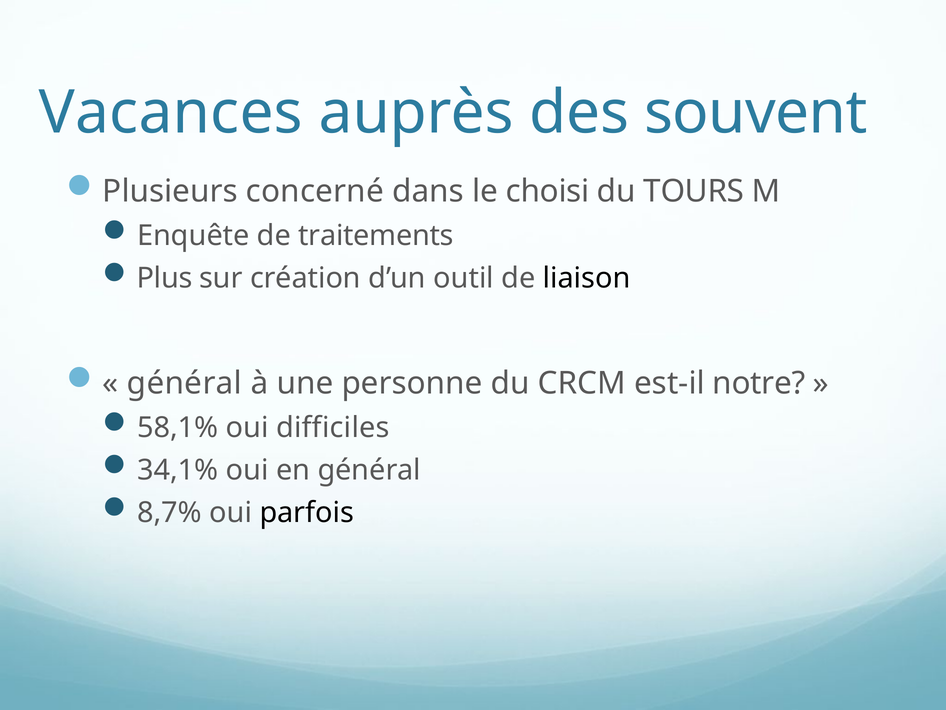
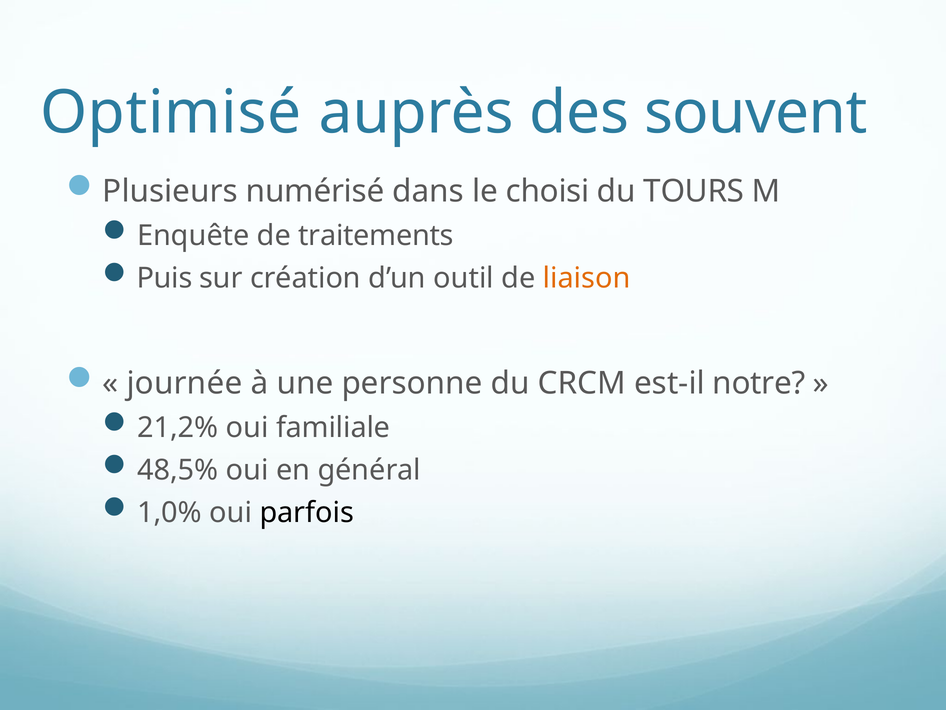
Vacances: Vacances -> Optimisé
concerné: concerné -> numérisé
Plus: Plus -> Puis
liaison colour: black -> orange
général at (184, 383): général -> journée
58,1%: 58,1% -> 21,2%
difficiles: difficiles -> familiale
34,1%: 34,1% -> 48,5%
8,7%: 8,7% -> 1,0%
